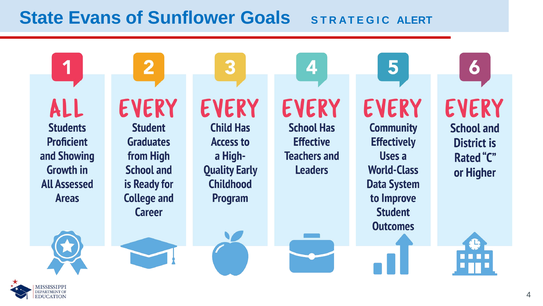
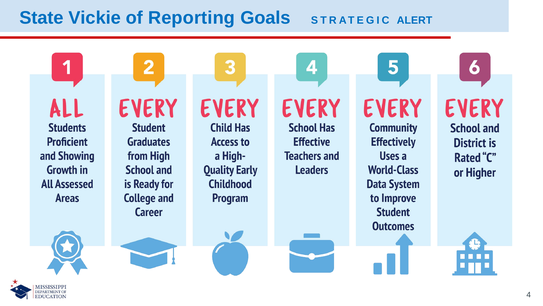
Evans: Evans -> Vickie
Sunflower: Sunflower -> Reporting
